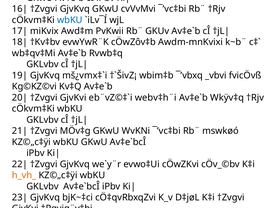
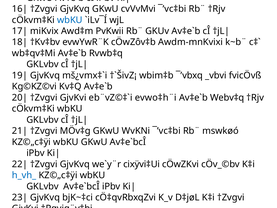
webv‡h¨i: webv‡h¨i -> evwo‡h¨i
Wkÿv‡q: Wkÿv‡q -> Webv‡q
evwo‡Ui: evwo‡Ui -> cixÿvi‡Ui
h_vh_ colour: orange -> blue
